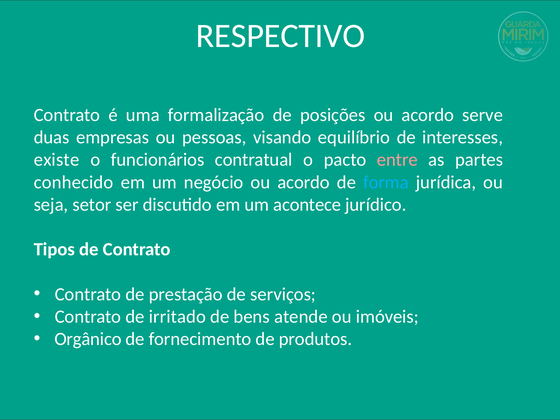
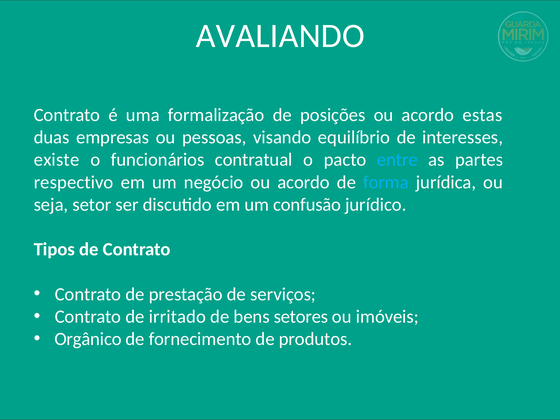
RESPECTIVO: RESPECTIVO -> AVALIANDO
serve: serve -> estas
entre colour: pink -> light blue
conhecido: conhecido -> respectivo
acontece: acontece -> confusão
atende: atende -> setores
